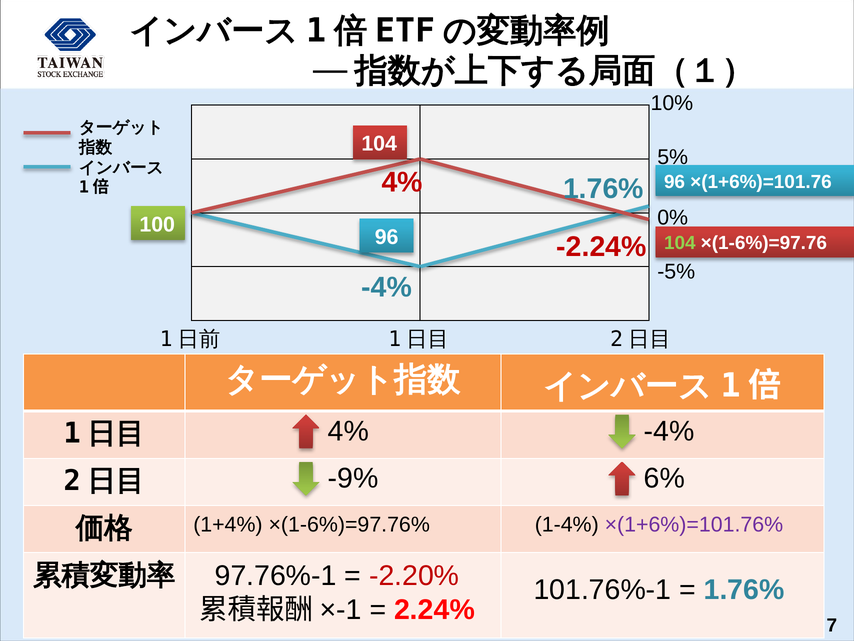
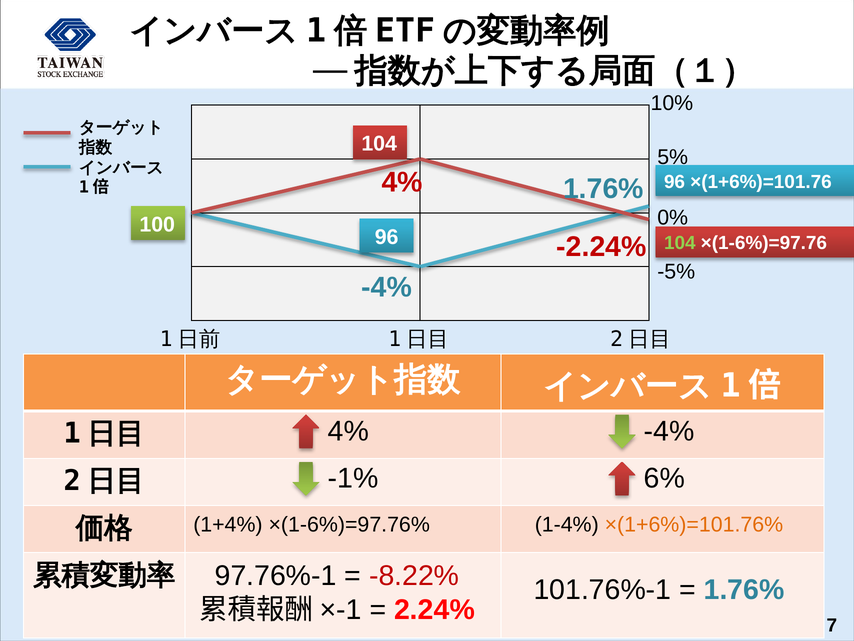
-9%: -9% -> -1%
×(1+6%)=101.76% colour: purple -> orange
-2.20%: -2.20% -> -8.22%
